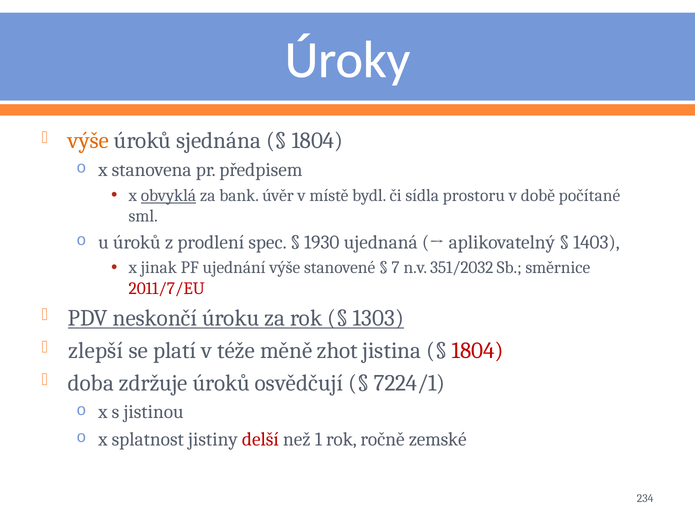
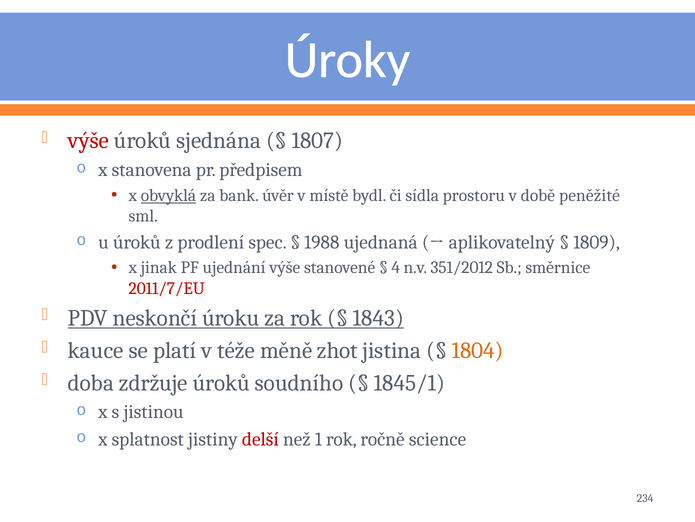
výše at (88, 141) colour: orange -> red
1804 at (317, 141): 1804 -> 1807
počítané: počítané -> peněžité
1930: 1930 -> 1988
1403: 1403 -> 1809
7: 7 -> 4
351/2032: 351/2032 -> 351/2012
1303: 1303 -> 1843
zlepší: zlepší -> kauce
1804 at (478, 350) colour: red -> orange
osvědčují: osvědčují -> soudního
7224/1: 7224/1 -> 1845/1
zemské: zemské -> science
